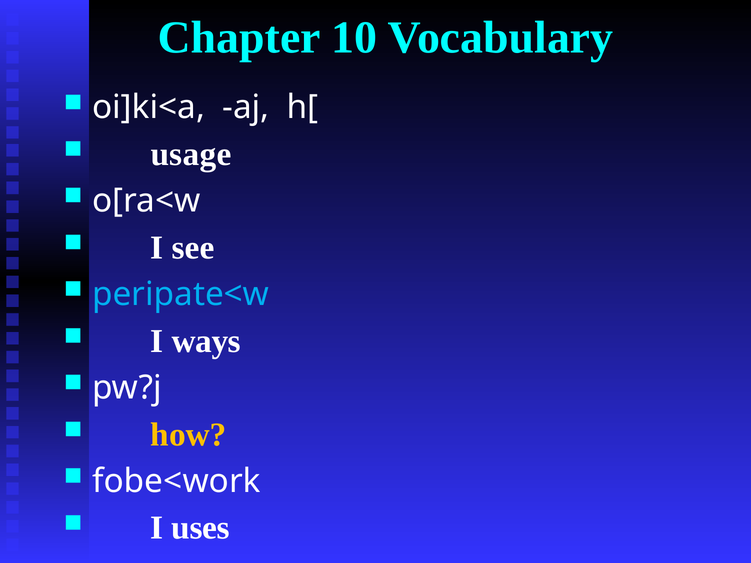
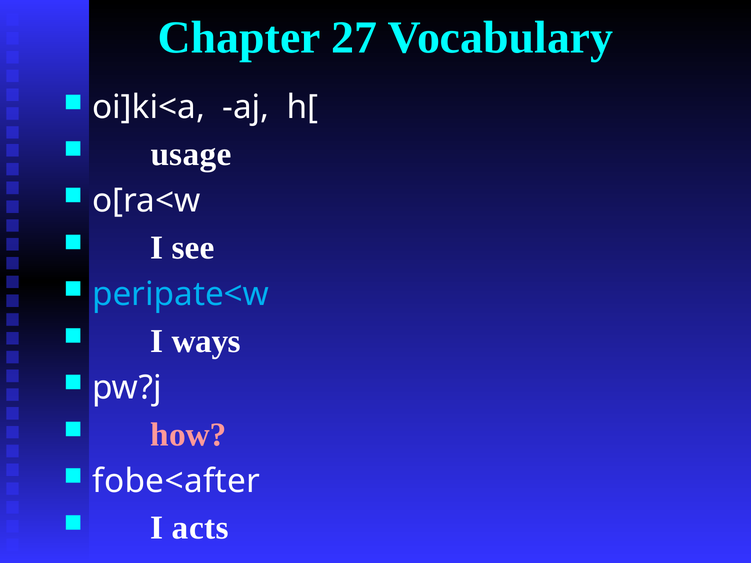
10: 10 -> 27
how colour: yellow -> pink
fobe<work: fobe<work -> fobe<after
uses: uses -> acts
